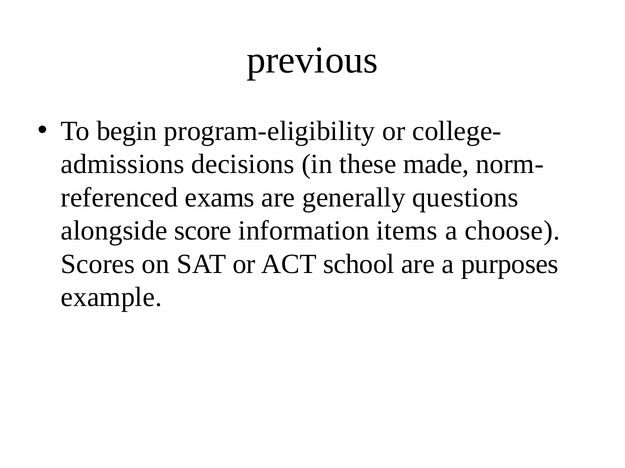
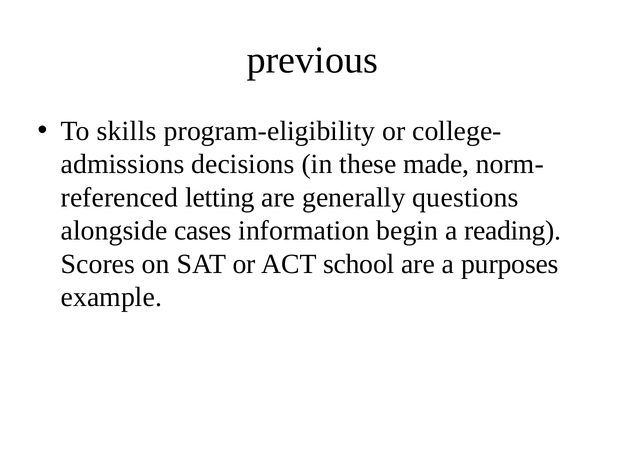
begin: begin -> skills
exams: exams -> letting
score: score -> cases
items: items -> begin
choose: choose -> reading
